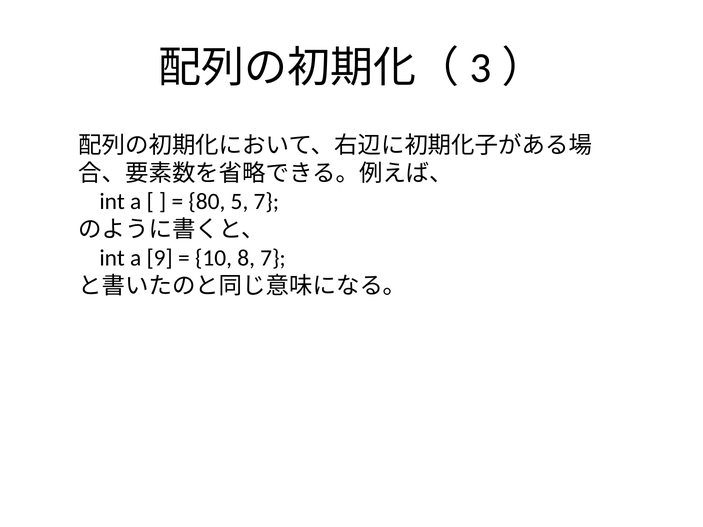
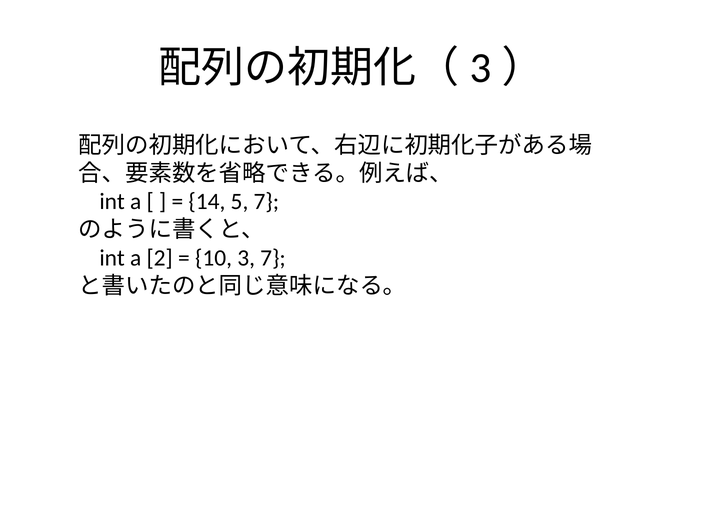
80: 80 -> 14
9: 9 -> 2
8: 8 -> 3
